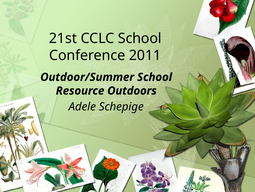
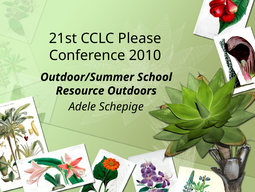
CCLC School: School -> Please
2011: 2011 -> 2010
